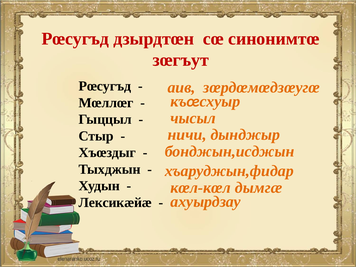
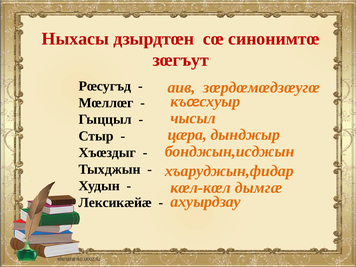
Рœсугъд at (75, 39): Рœсугъд -> Ныхасы
ничи: ничи -> цæра
